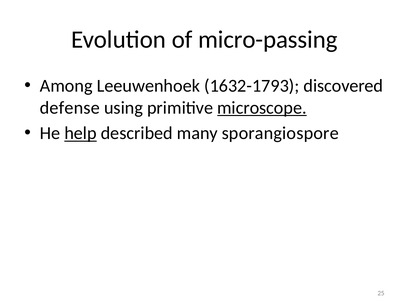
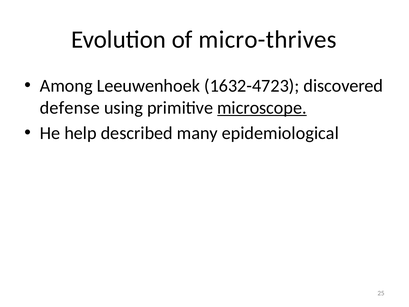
micro-passing: micro-passing -> micro-thrives
1632-1793: 1632-1793 -> 1632-4723
help underline: present -> none
sporangiospore: sporangiospore -> epidemiological
